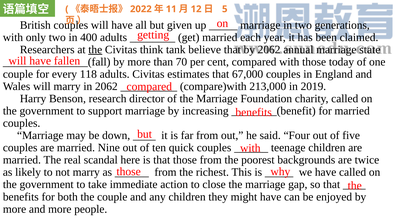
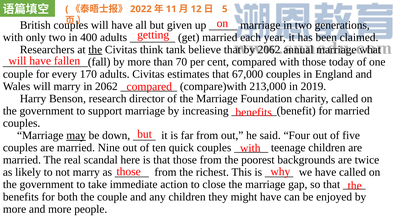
state: state -> what
118: 118 -> 170
may underline: none -> present
